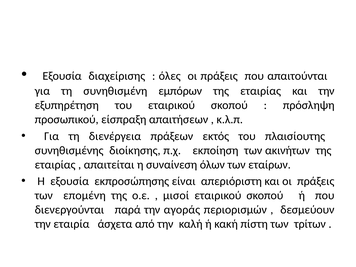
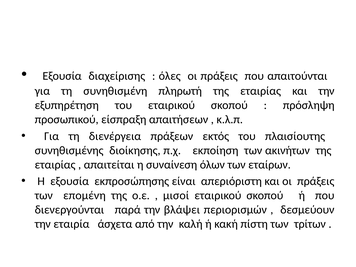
εμπόρων: εμπόρων -> πληρωτή
αγοράς: αγοράς -> βλάψει
